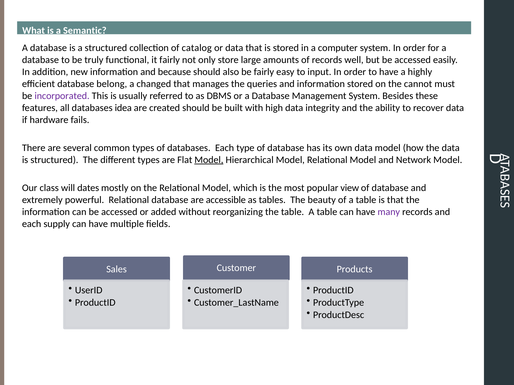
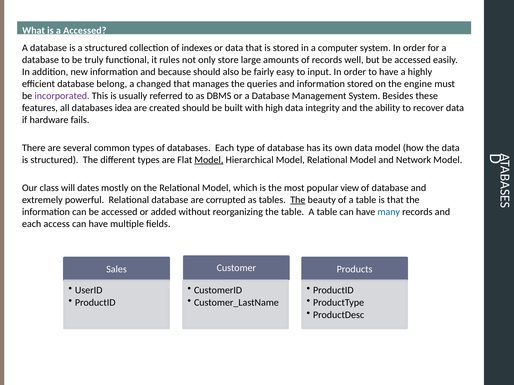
a Semantic: Semantic -> Accessed
catalog: catalog -> indexes
it fairly: fairly -> rules
cannot: cannot -> engine
accessible: accessible -> corrupted
The at (298, 200) underline: none -> present
many colour: purple -> blue
supply: supply -> access
